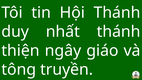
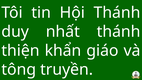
ngây: ngây -> khẩn
